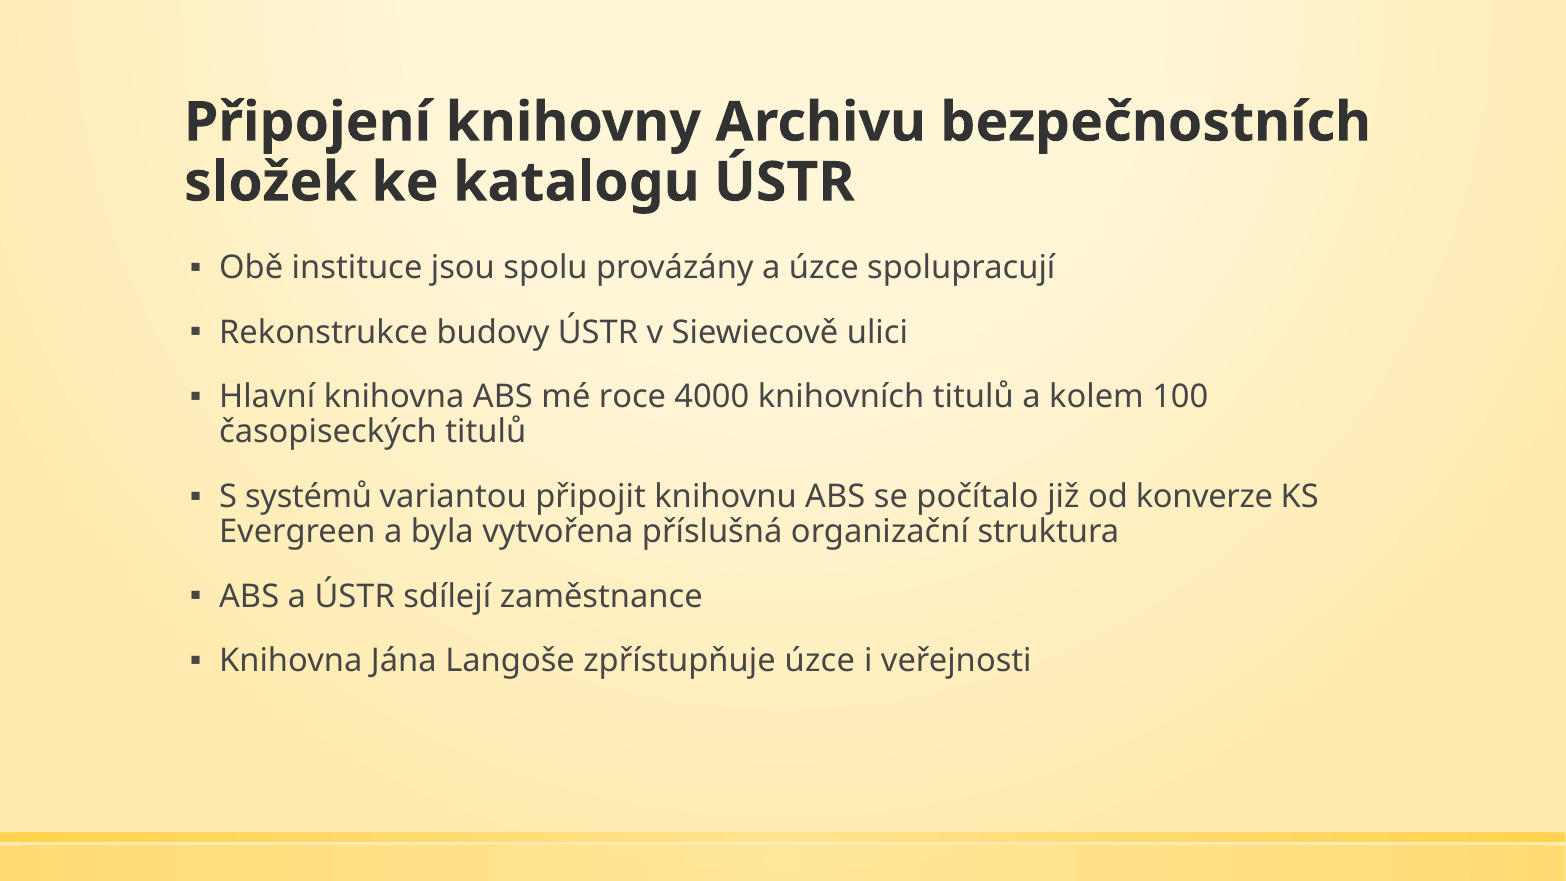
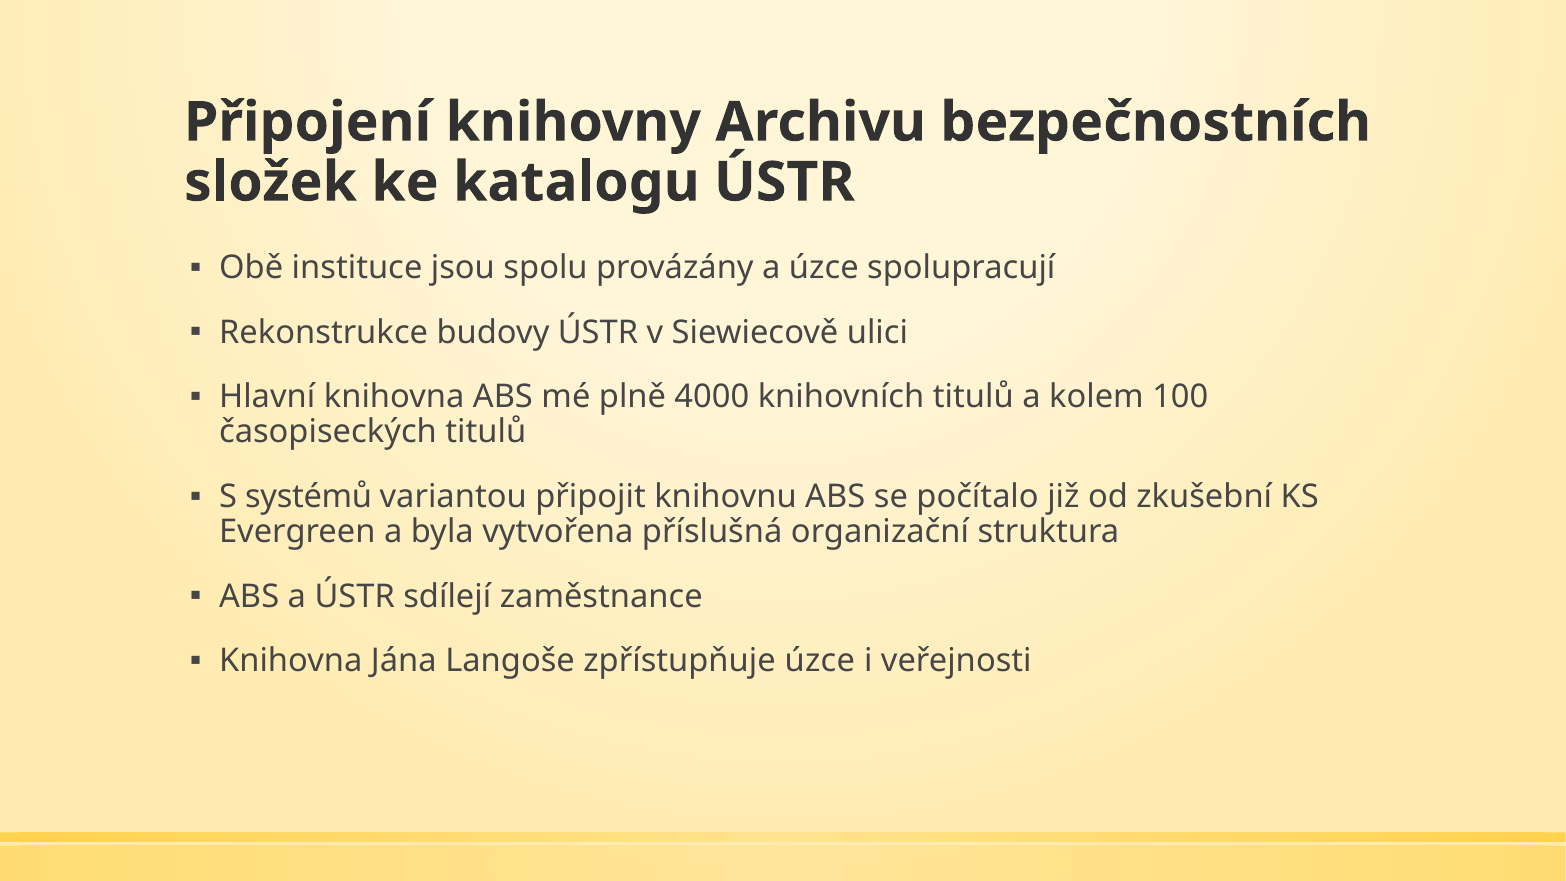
roce: roce -> plně
konverze: konverze -> zkušební
